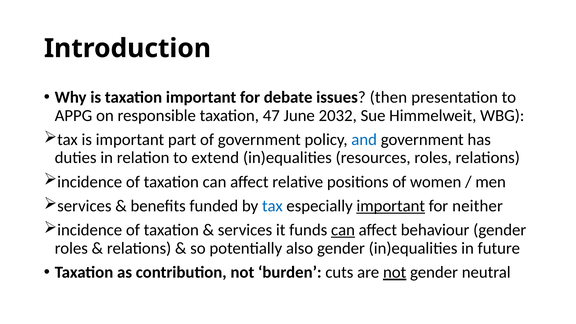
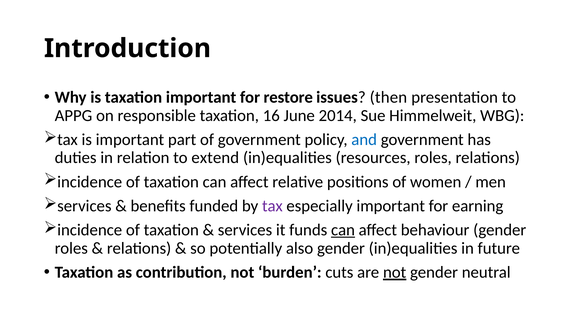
debate: debate -> restore
47: 47 -> 16
2032: 2032 -> 2014
tax at (272, 206) colour: blue -> purple
important at (391, 206) underline: present -> none
neither: neither -> earning
